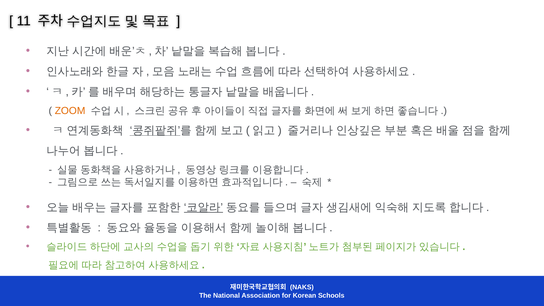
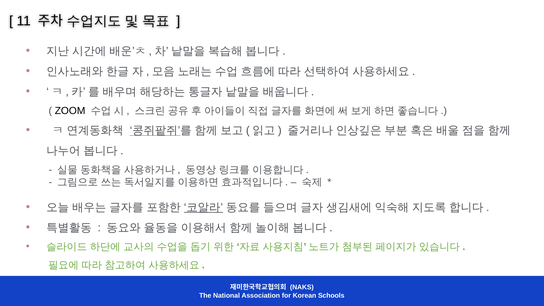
ZOOM colour: orange -> black
